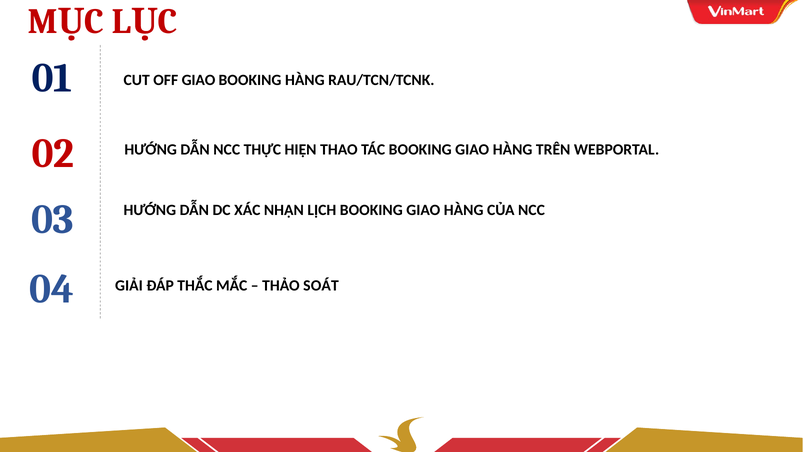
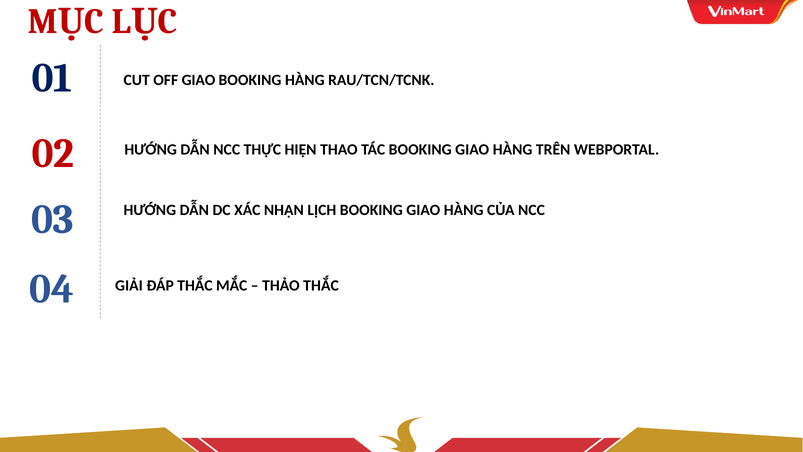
THẢO SOÁT: SOÁT -> THẮC
